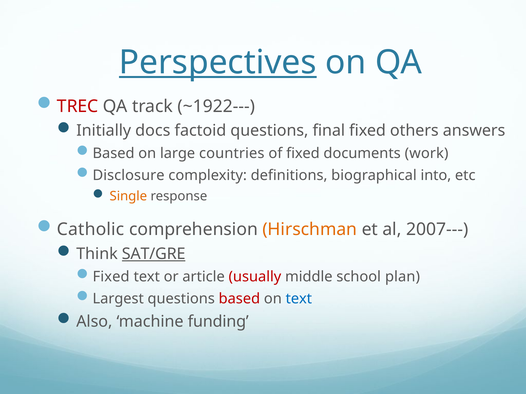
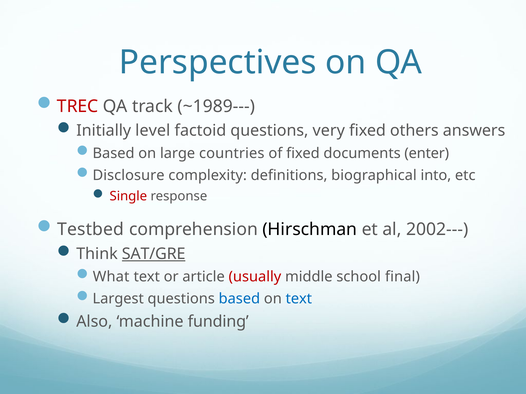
Perspectives underline: present -> none
~1922---: ~1922--- -> ~1989---
docs: docs -> level
final: final -> very
work: work -> enter
Single colour: orange -> red
Catholic: Catholic -> Testbed
Hirschman colour: orange -> black
2007---: 2007--- -> 2002---
Fixed at (111, 277): Fixed -> What
plan: plan -> final
based at (239, 299) colour: red -> blue
